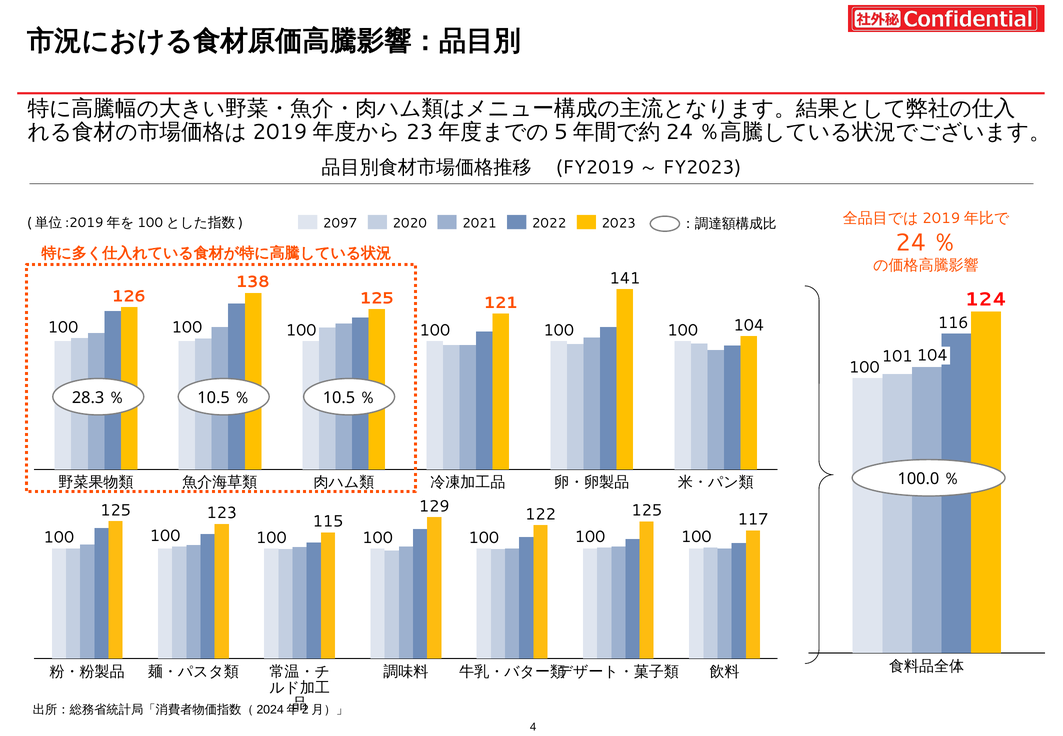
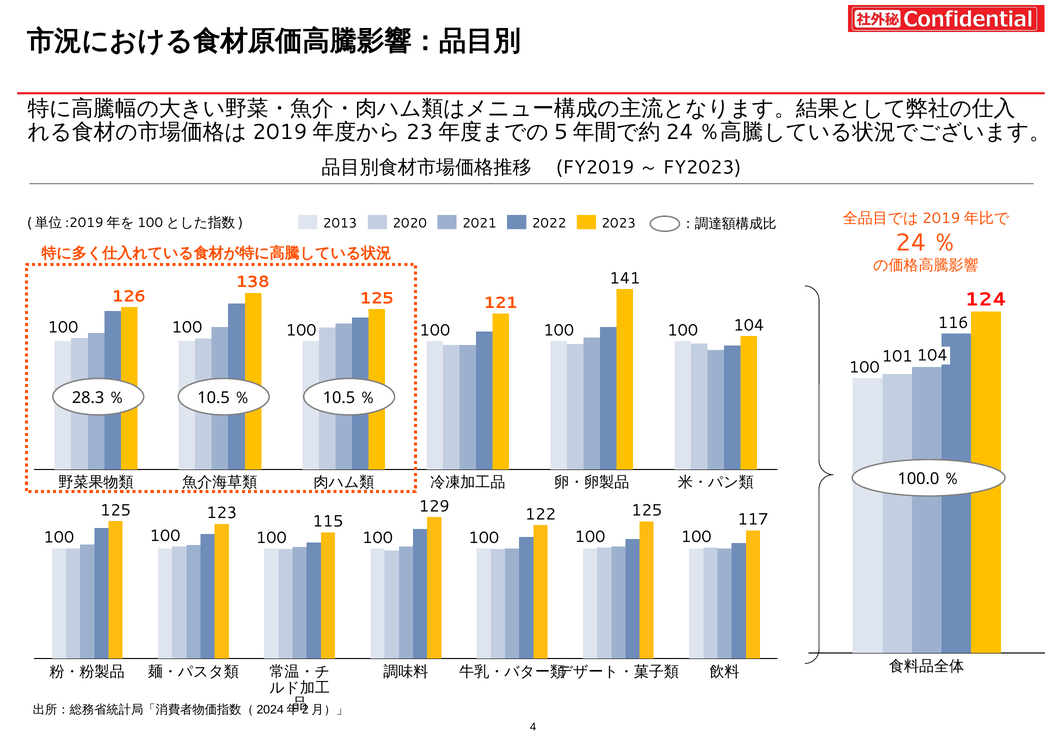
2097: 2097 -> 2013
